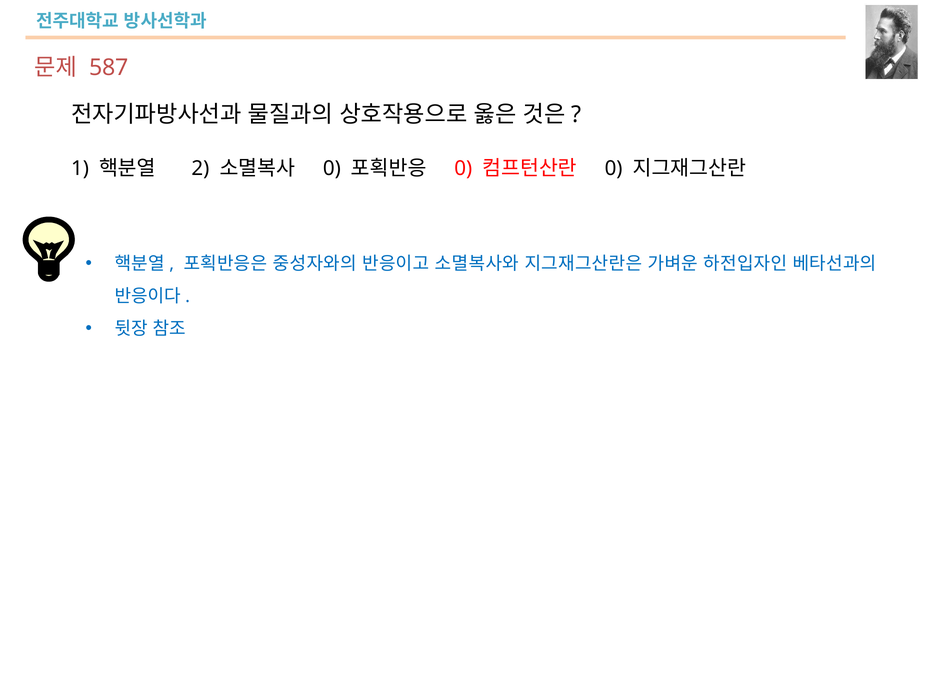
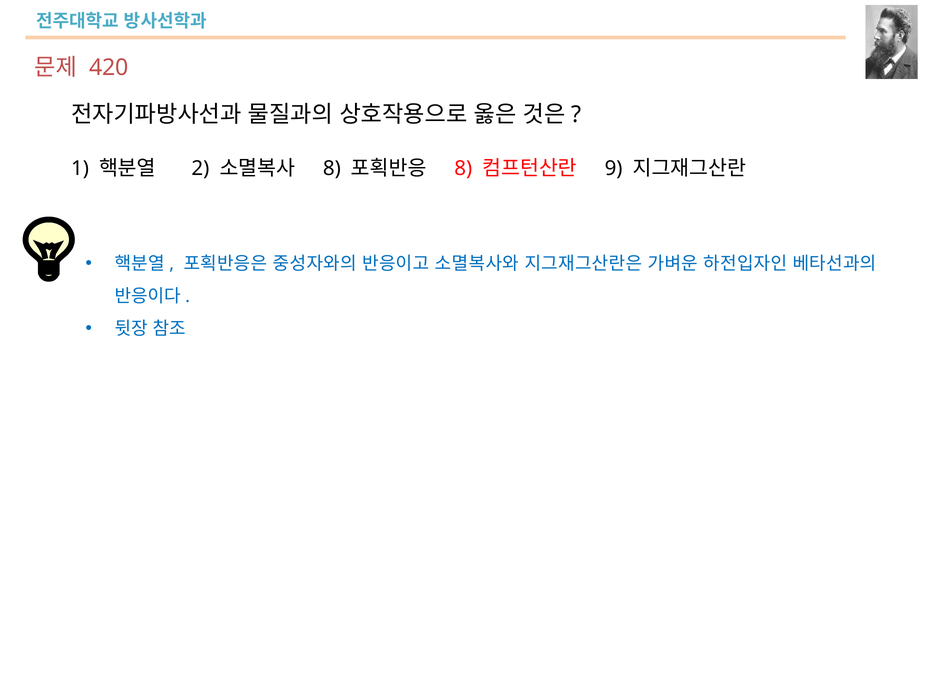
587: 587 -> 420
0 at (332, 168): 0 -> 8
0 at (463, 168): 0 -> 8
0 at (614, 168): 0 -> 9
